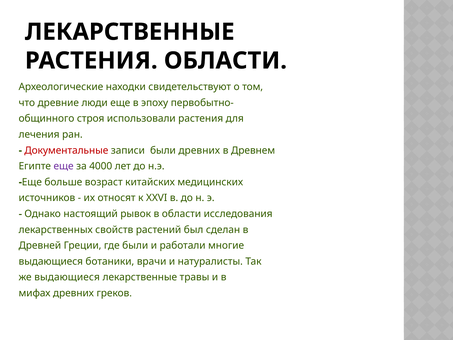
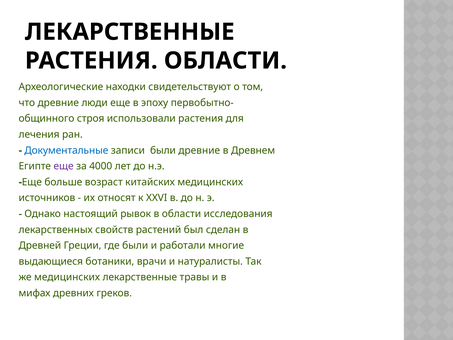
Документальные colour: red -> blue
были древних: древних -> древние
же выдающиеся: выдающиеся -> медицинских
